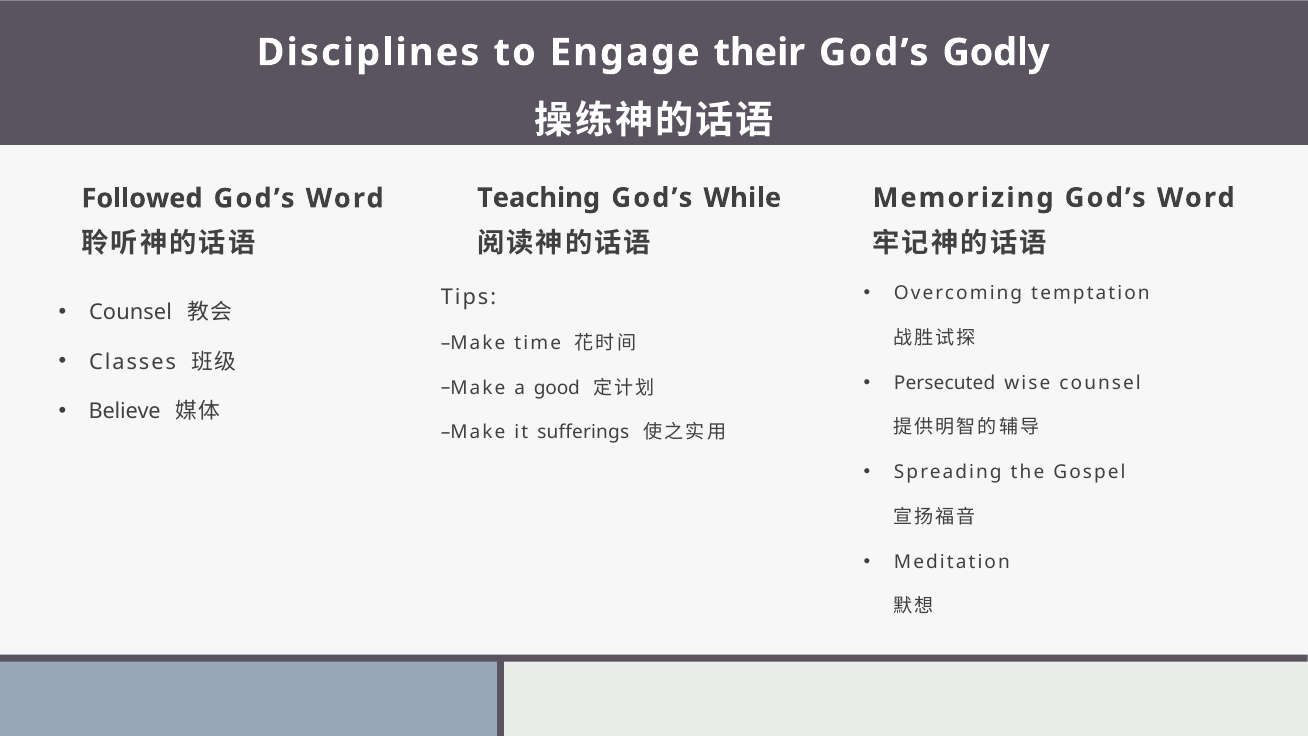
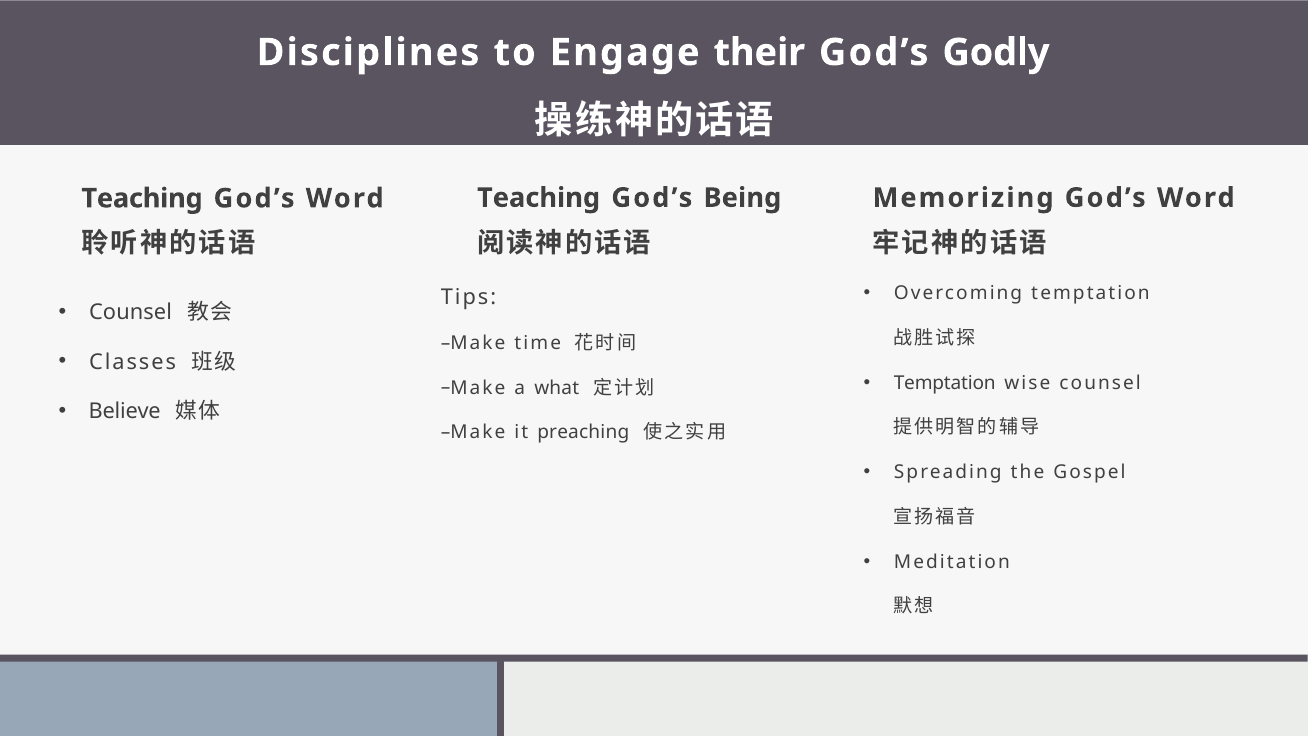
While: While -> Being
Followed at (142, 198): Followed -> Teaching
Persecuted at (945, 383): Persecuted -> Temptation
good: good -> what
sufferings: sufferings -> preaching
